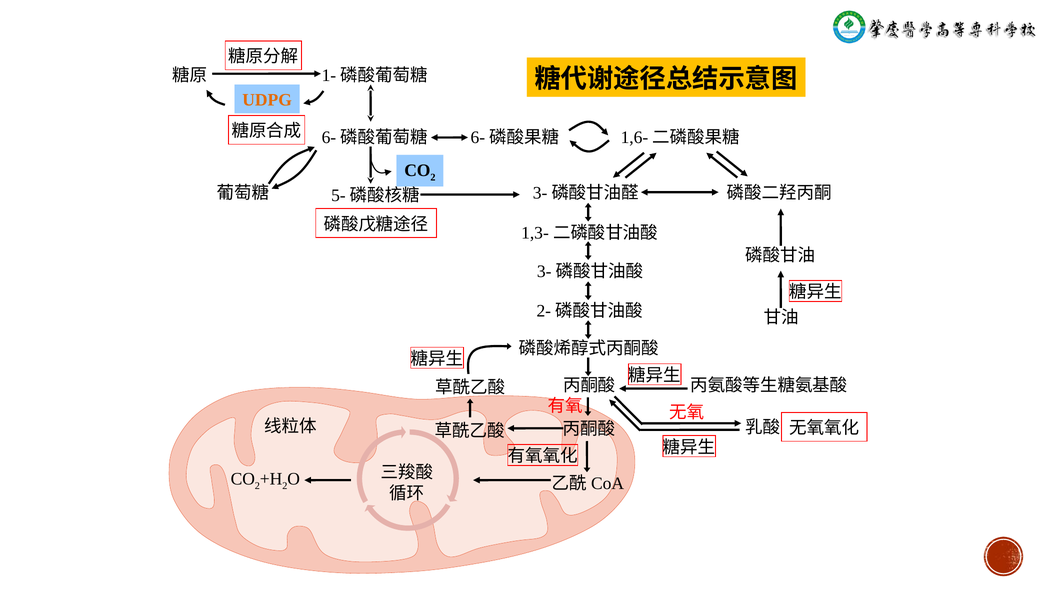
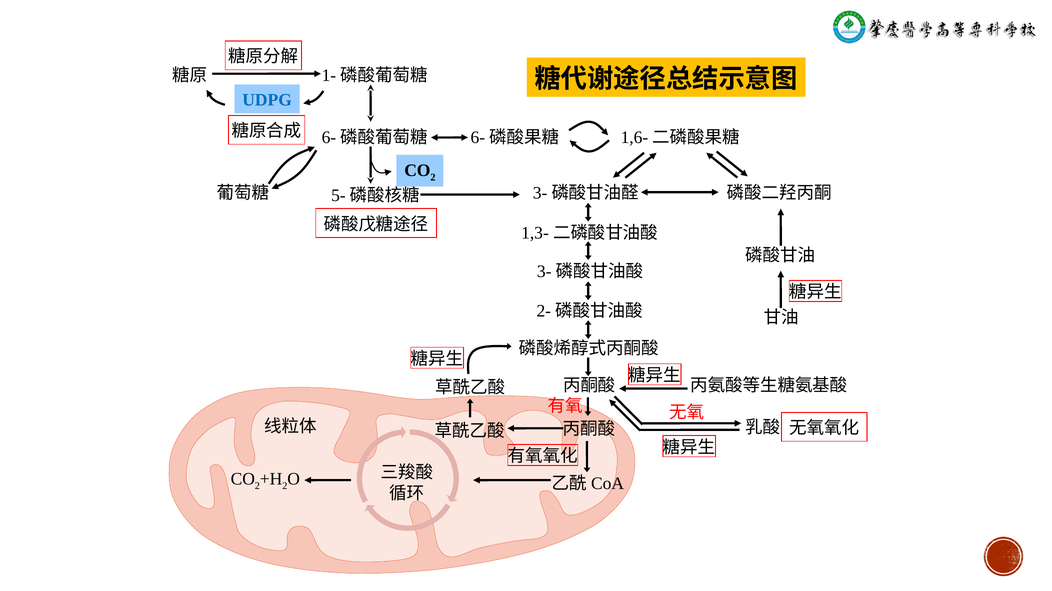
UDPG colour: orange -> blue
